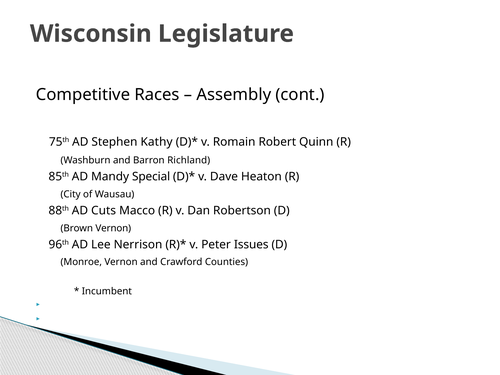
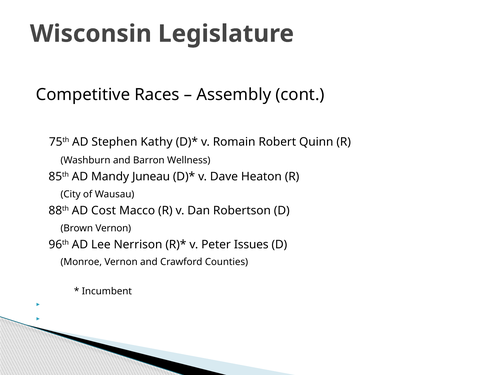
Richland: Richland -> Wellness
Special: Special -> Juneau
Cuts: Cuts -> Cost
